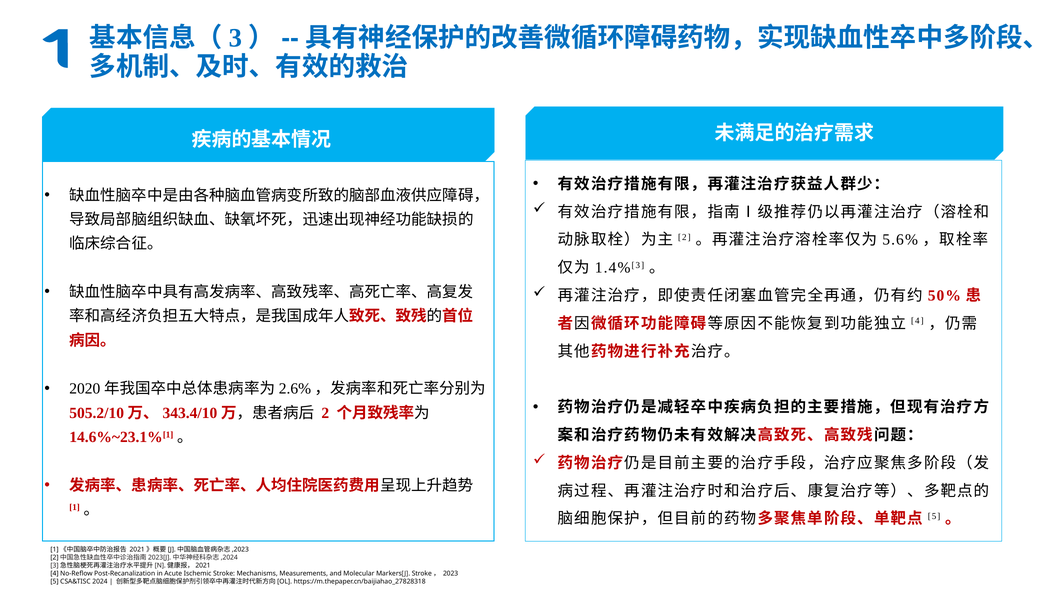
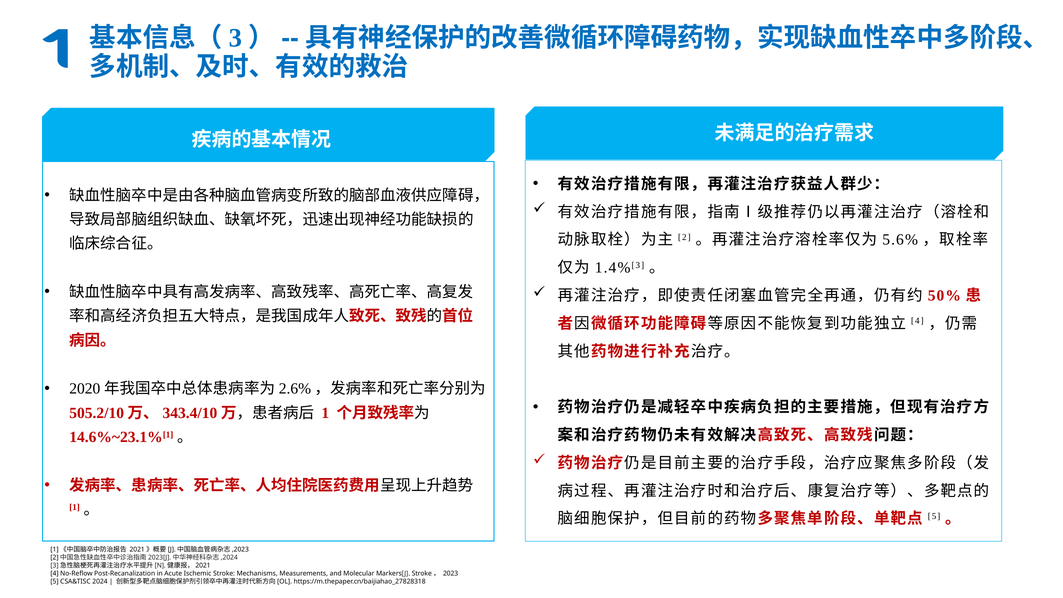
2 at (325, 413): 2 -> 1
